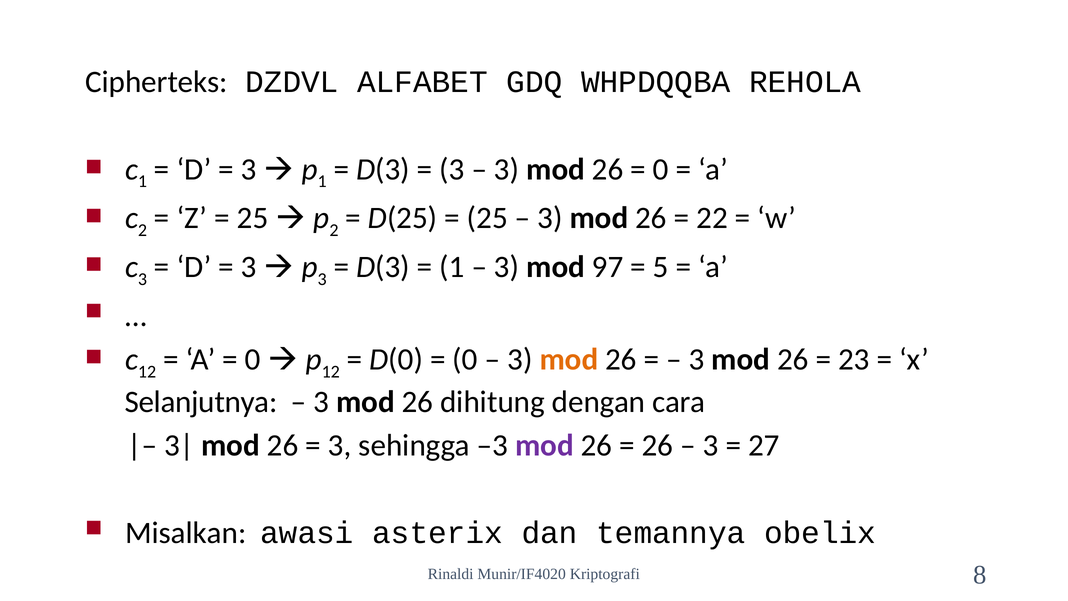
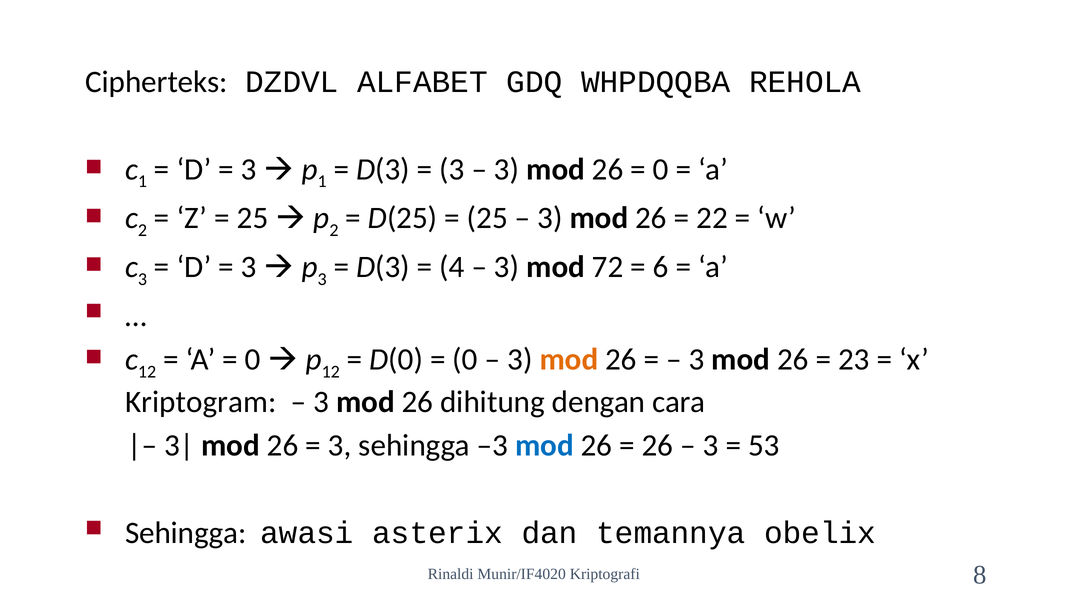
1 at (452, 267): 1 -> 4
97: 97 -> 72
5: 5 -> 6
Selanjutnya: Selanjutnya -> Kriptogram
mod at (544, 445) colour: purple -> blue
27: 27 -> 53
Misalkan at (186, 533): Misalkan -> Sehingga
